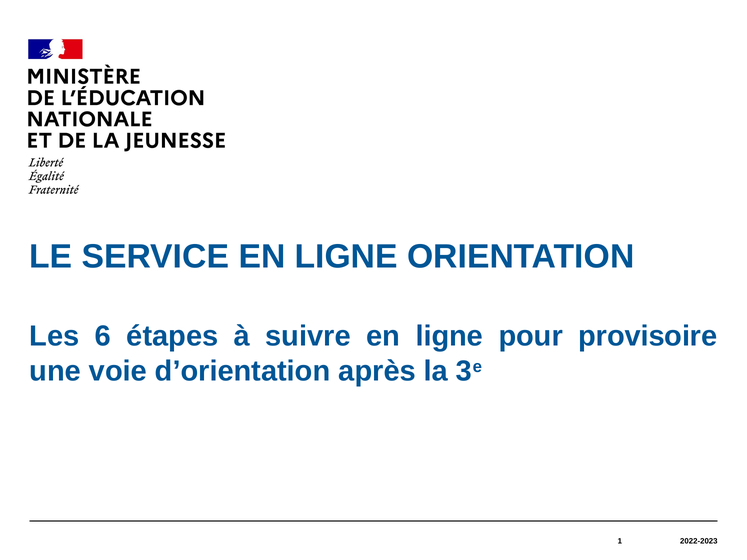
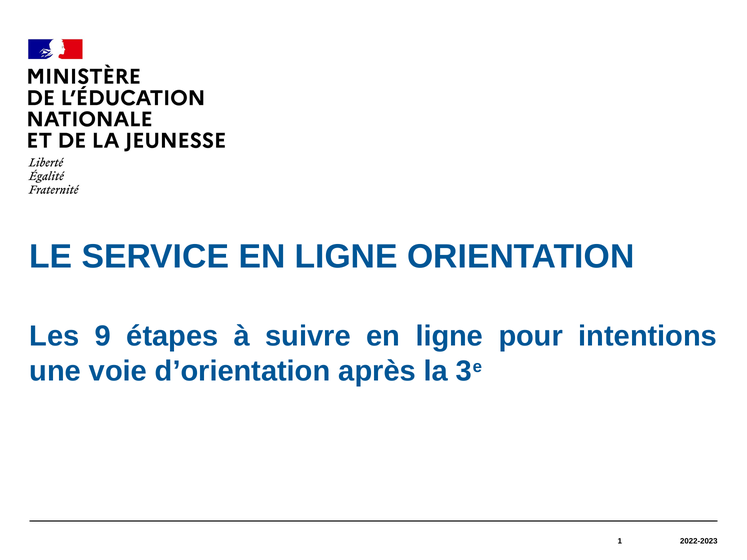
6: 6 -> 9
provisoire: provisoire -> intentions
